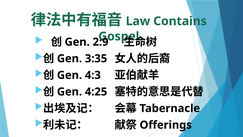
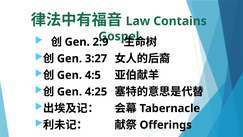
3:35: 3:35 -> 3:27
4:3: 4:3 -> 4:5
